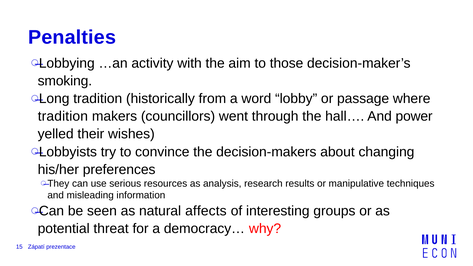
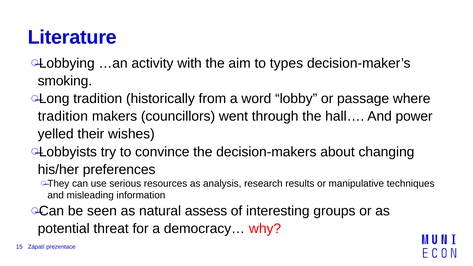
Penalties: Penalties -> Literature
those: those -> types
affects: affects -> assess
